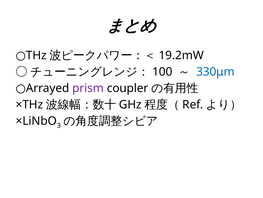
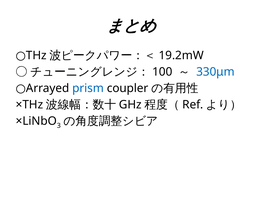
prism colour: purple -> blue
